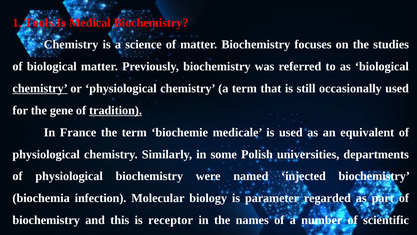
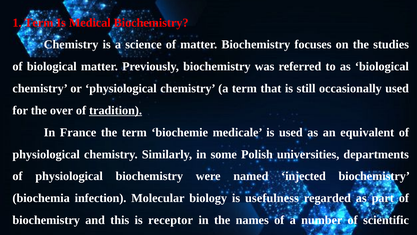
1 Tools: Tools -> Term
chemistry at (40, 88) underline: present -> none
gene: gene -> over
parameter: parameter -> usefulness
